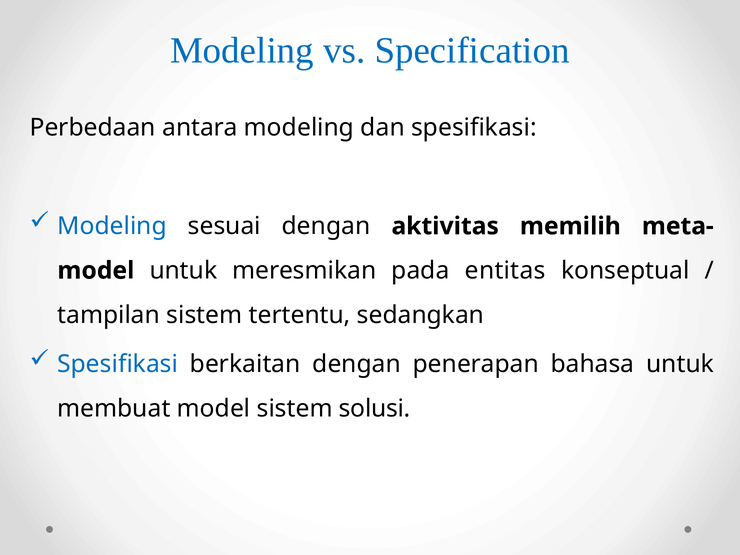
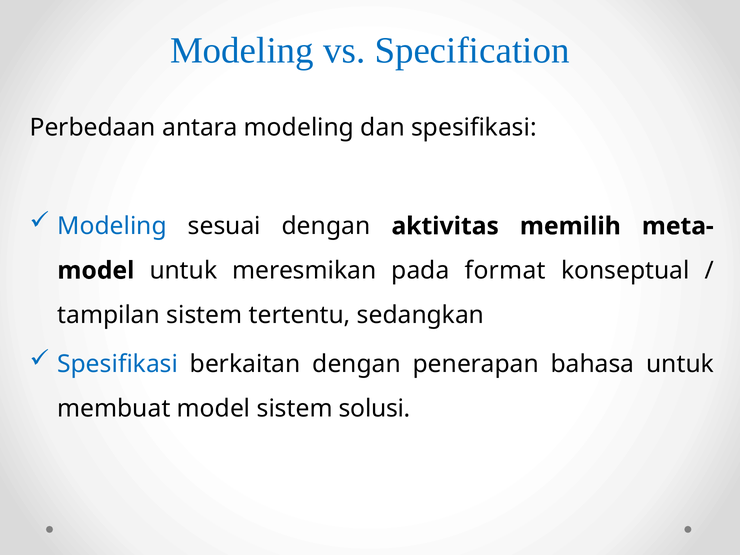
entitas: entitas -> format
